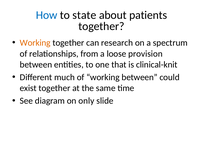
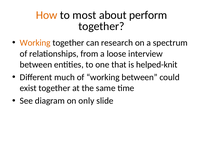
How colour: blue -> orange
state: state -> most
patients: patients -> perform
provision: provision -> interview
clinical-knit: clinical-knit -> helped-knit
